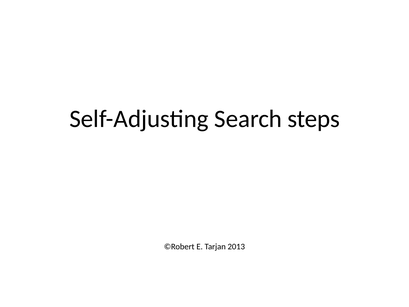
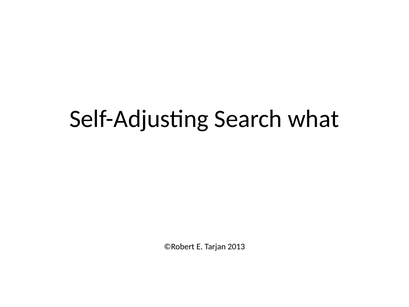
steps: steps -> what
